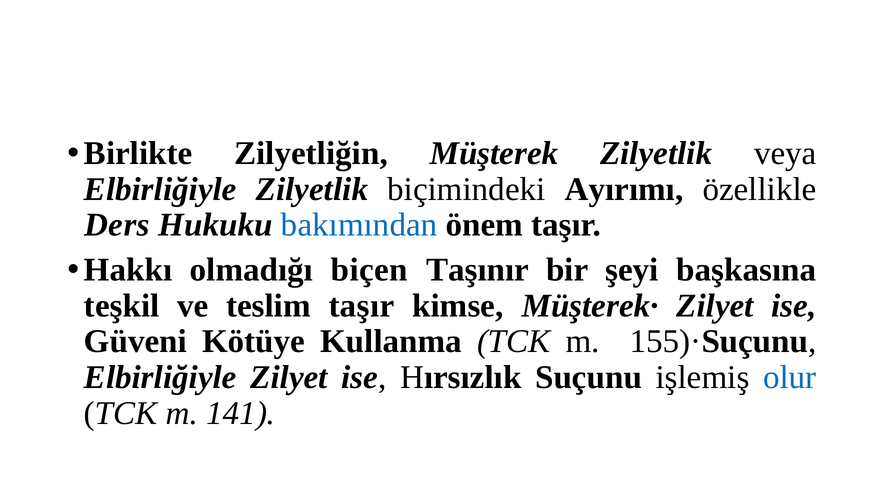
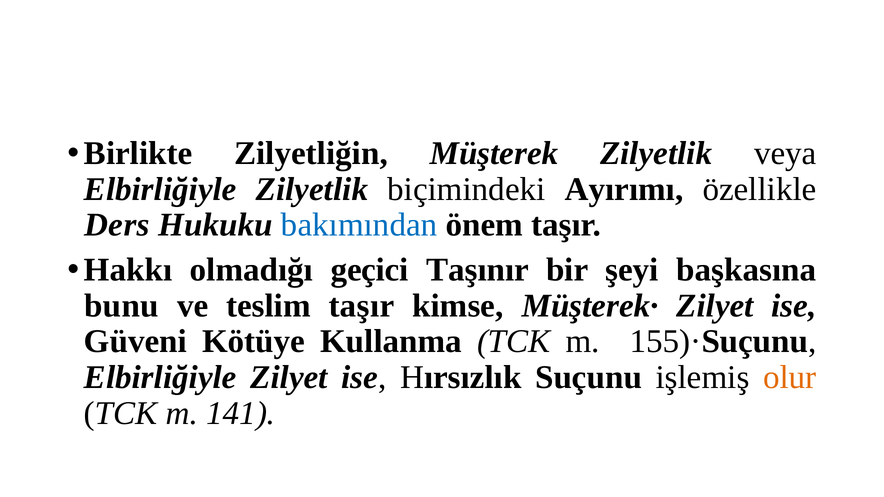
biçen: biçen -> geçici
teşkil: teşkil -> bunu
olur colour: blue -> orange
